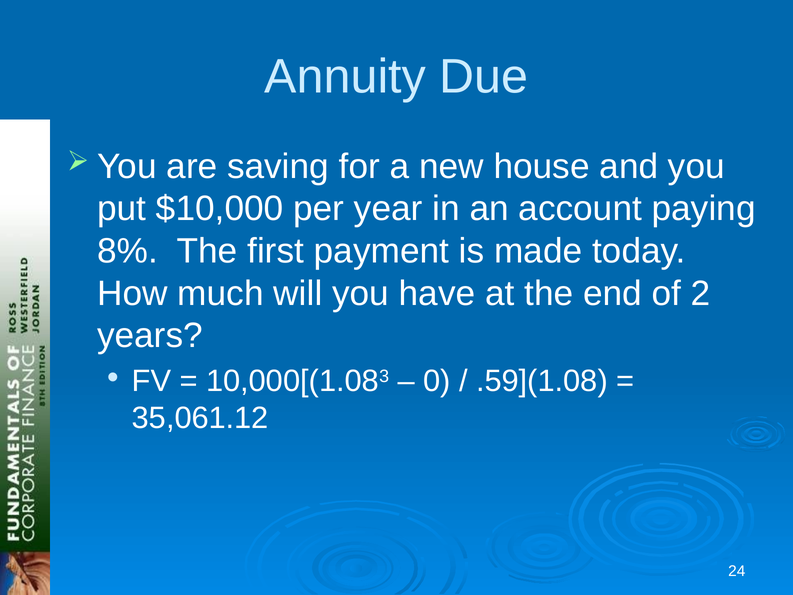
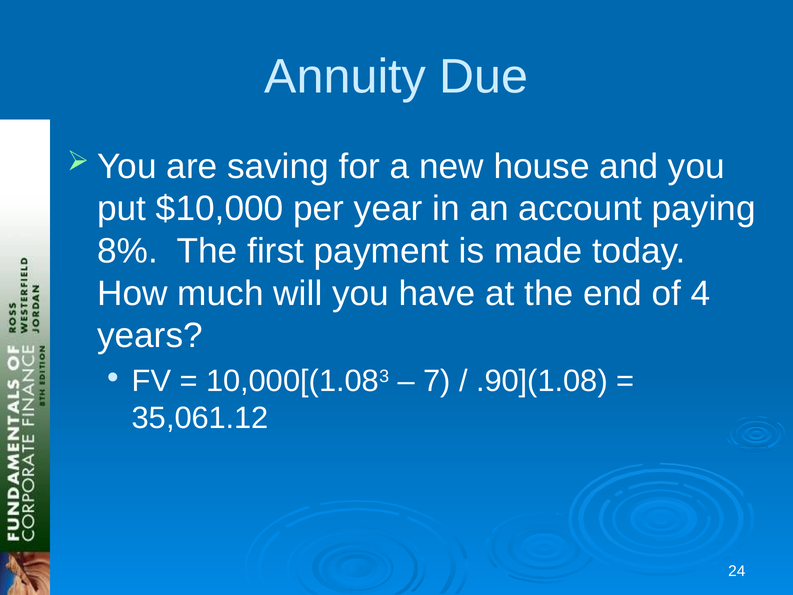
2: 2 -> 4
0: 0 -> 7
.59](1.08: .59](1.08 -> .90](1.08
